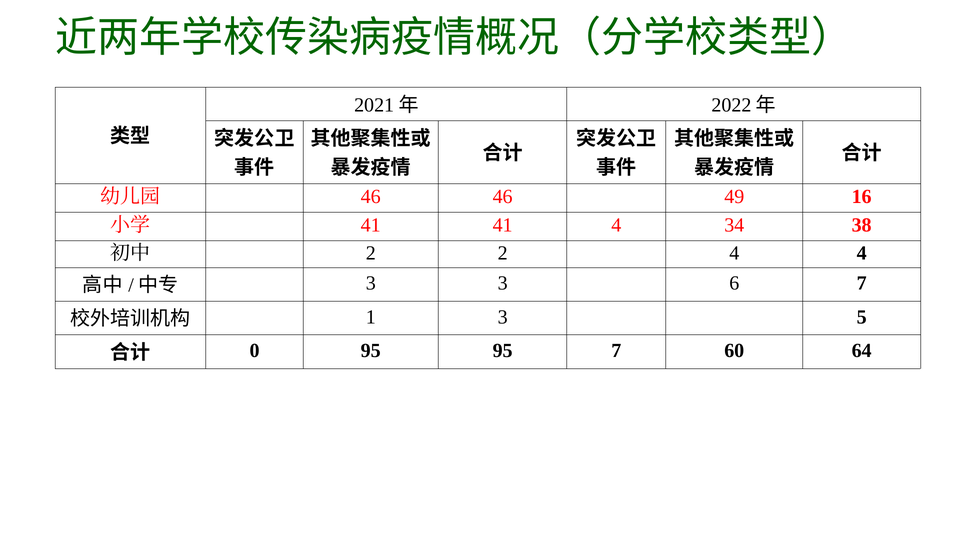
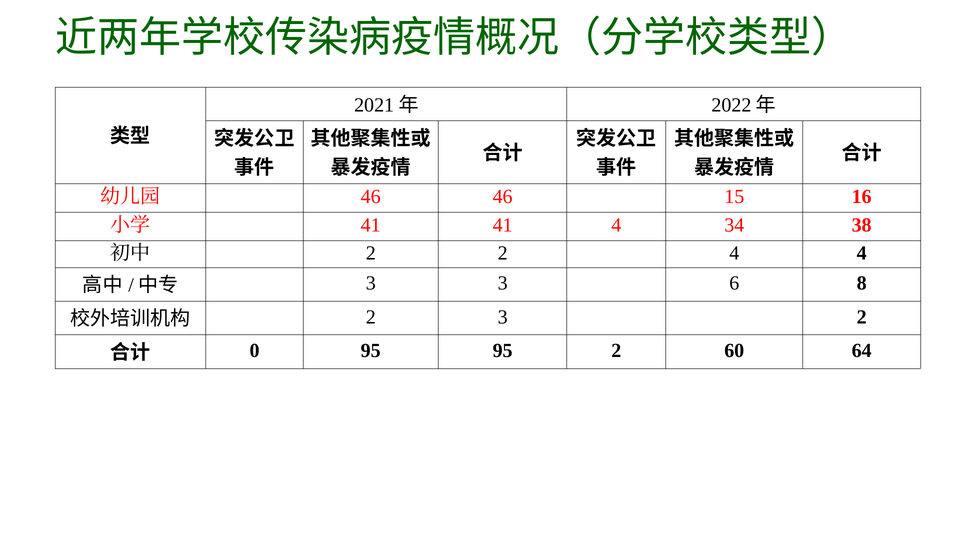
49: 49 -> 15
6 7: 7 -> 8
1 at (371, 317): 1 -> 2
3 5: 5 -> 2
95 7: 7 -> 2
